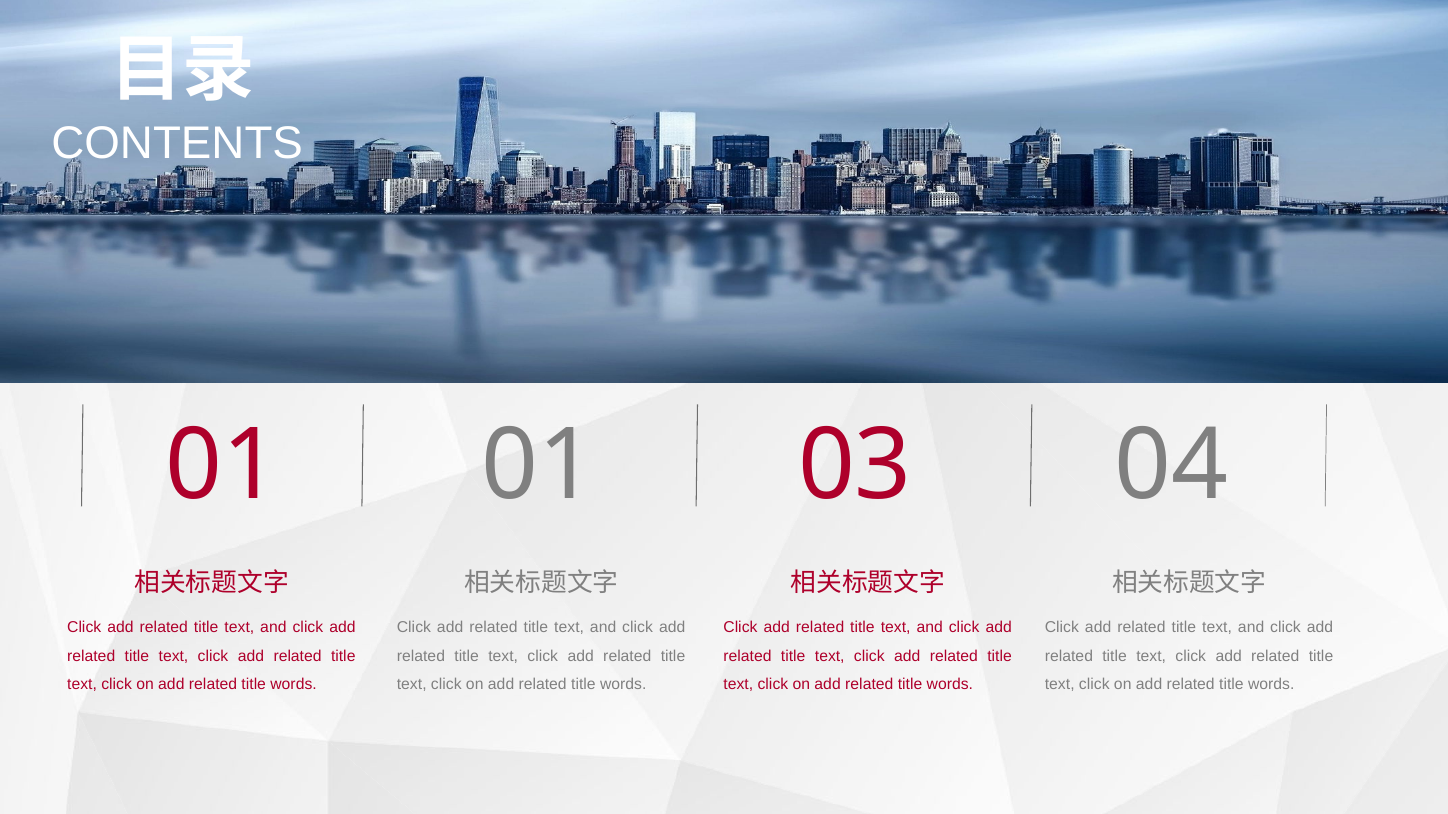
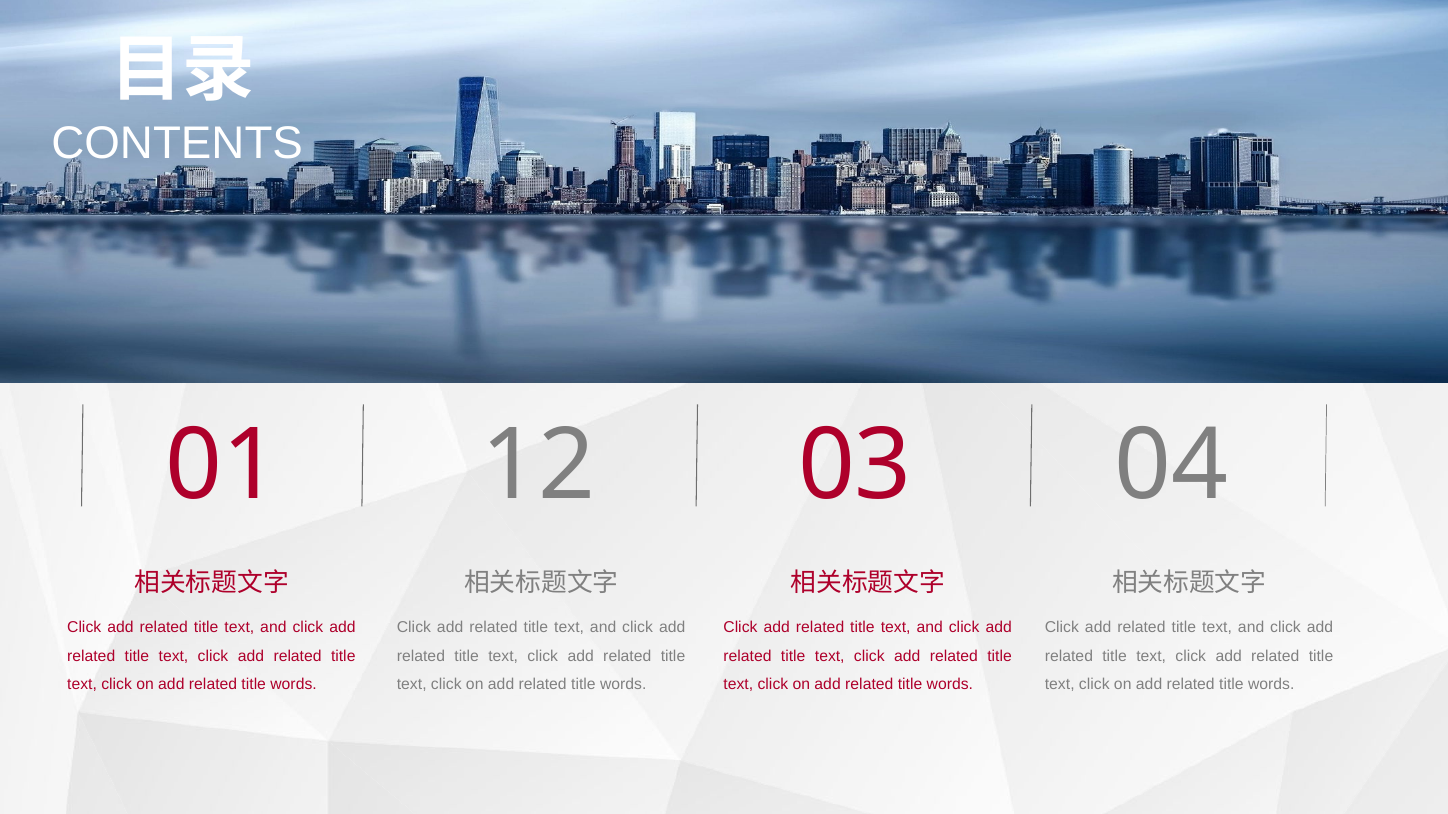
01 01: 01 -> 12
